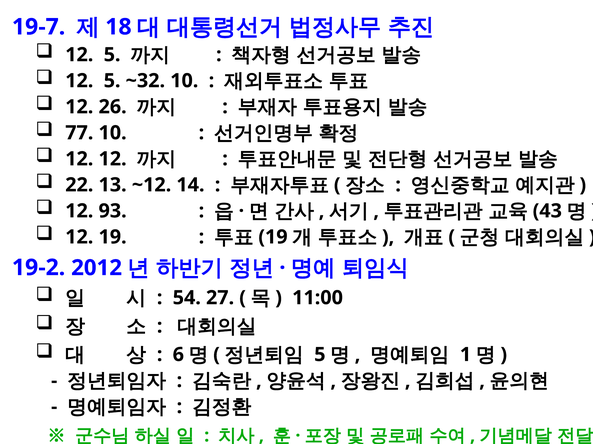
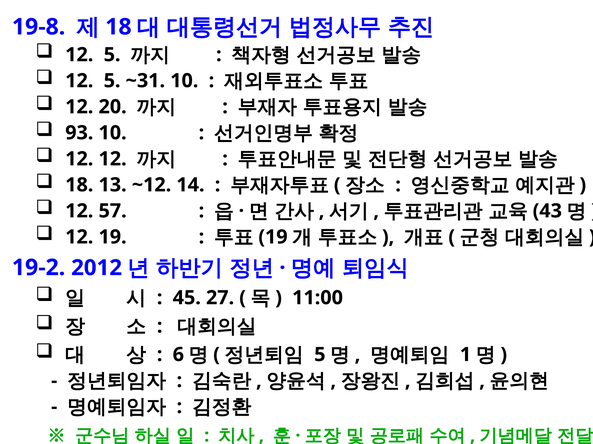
19-7: 19-7 -> 19-8
~32: ~32 -> ~31
26: 26 -> 20
77: 77 -> 93
22 at (79, 185): 22 -> 18
93: 93 -> 57
54: 54 -> 45
